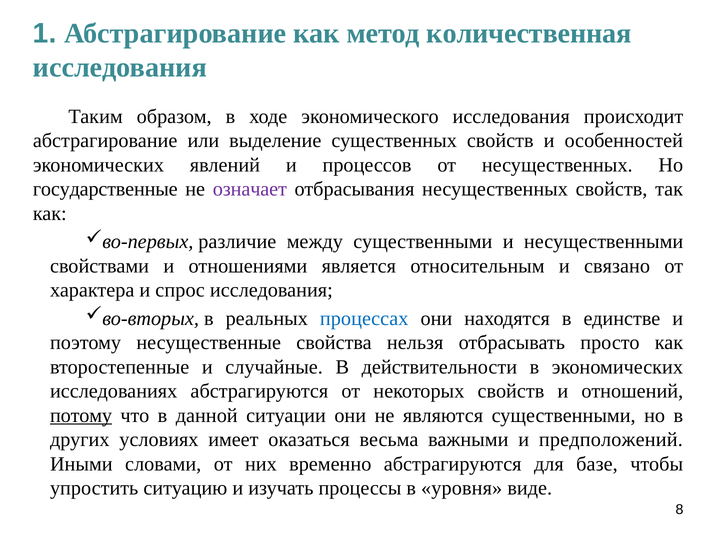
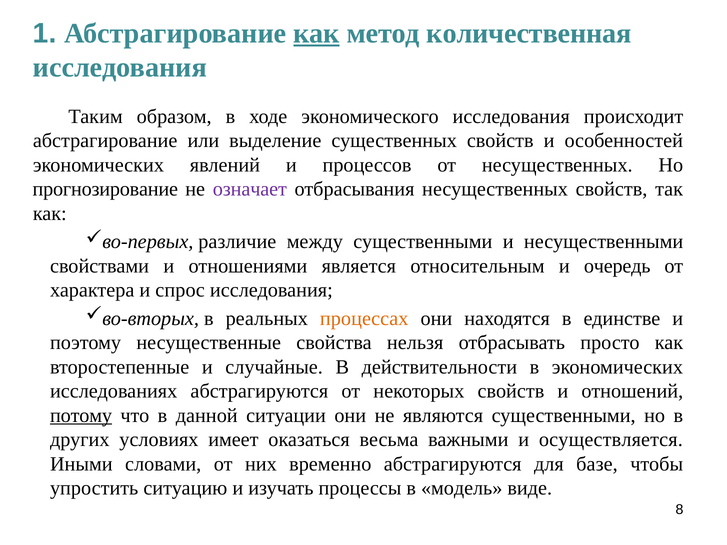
как at (317, 33) underline: none -> present
государственные: государственные -> прогнозирование
связано: связано -> очередь
процессах colour: blue -> orange
предположений: предположений -> осуществляется
уровня: уровня -> модель
